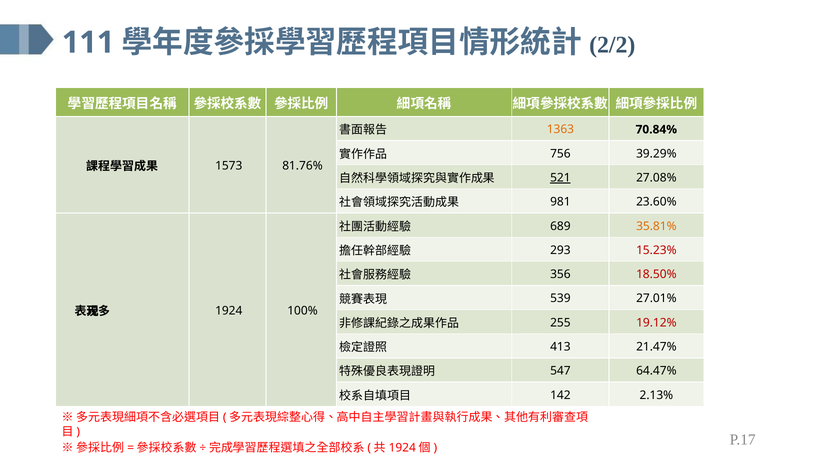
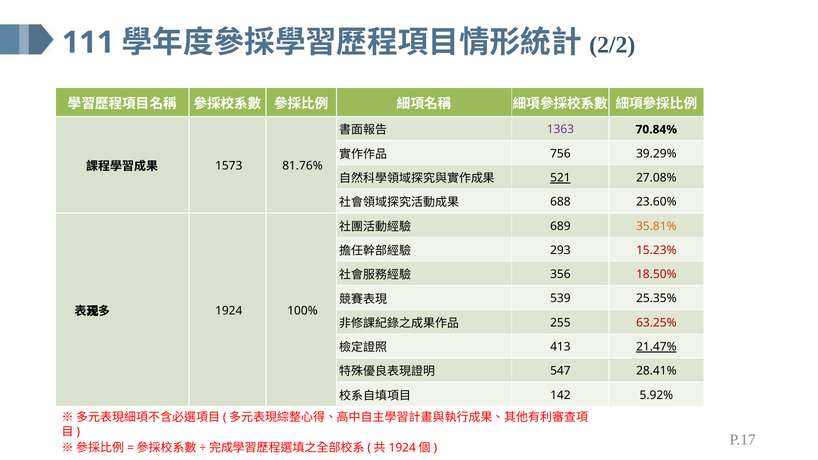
1363 colour: orange -> purple
981: 981 -> 688
27.01%: 27.01% -> 25.35%
19.12%: 19.12% -> 63.25%
21.47% underline: none -> present
64.47%: 64.47% -> 28.41%
2.13%: 2.13% -> 5.92%
